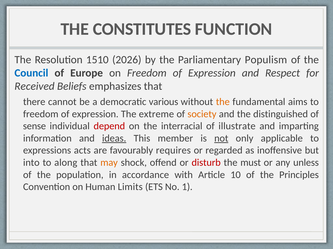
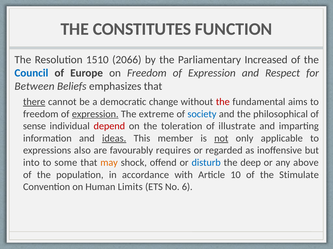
2026: 2026 -> 2066
Populism: Populism -> Increased
Received: Received -> Between
there underline: none -> present
various: various -> change
the at (223, 102) colour: orange -> red
expression at (95, 114) underline: none -> present
society colour: orange -> blue
distinguished: distinguished -> philosophical
interracial: interracial -> toleration
acts: acts -> also
along: along -> some
disturb colour: red -> blue
must: must -> deep
unless: unless -> above
Principles: Principles -> Stimulate
1: 1 -> 6
